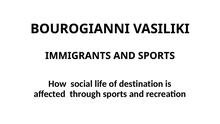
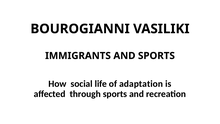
destination: destination -> adaptation
